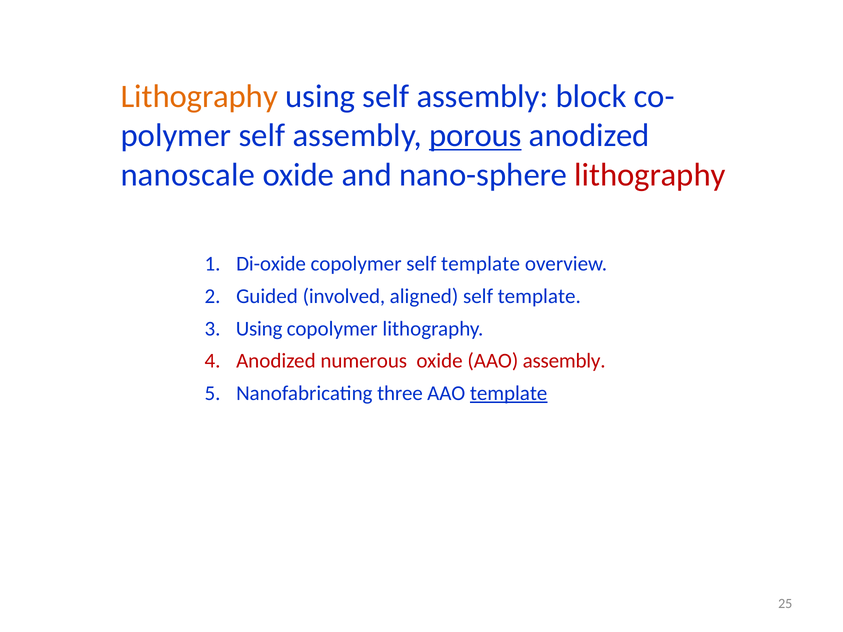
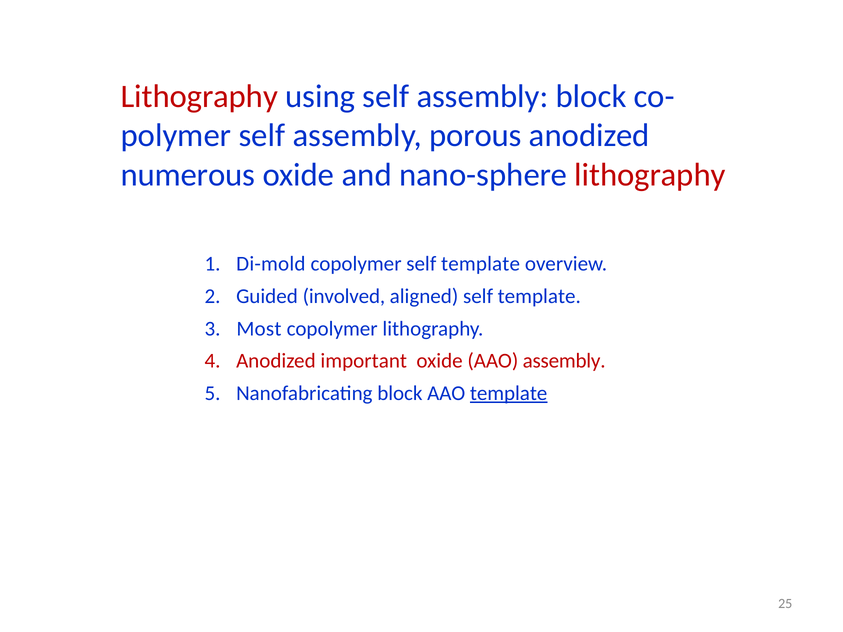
Lithography at (199, 96) colour: orange -> red
porous underline: present -> none
nanoscale: nanoscale -> numerous
Di-oxide: Di-oxide -> Di-mold
Using at (259, 329): Using -> Most
numerous: numerous -> important
Nanofabricating three: three -> block
